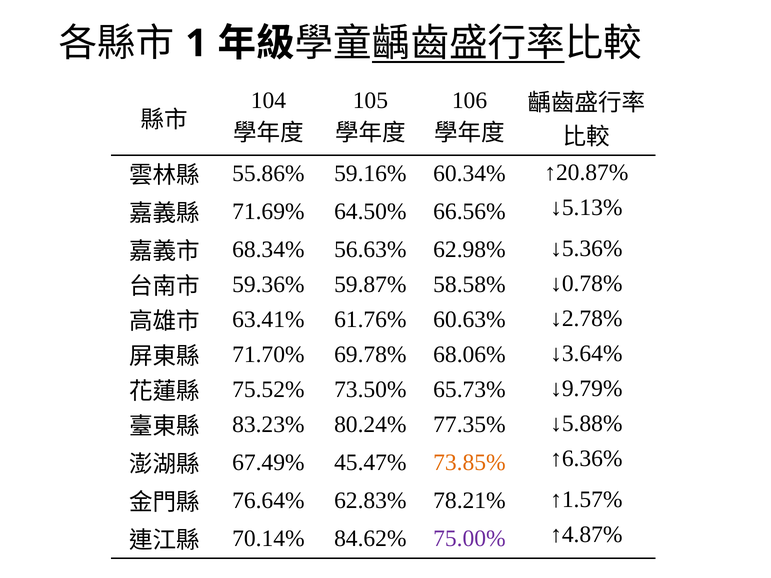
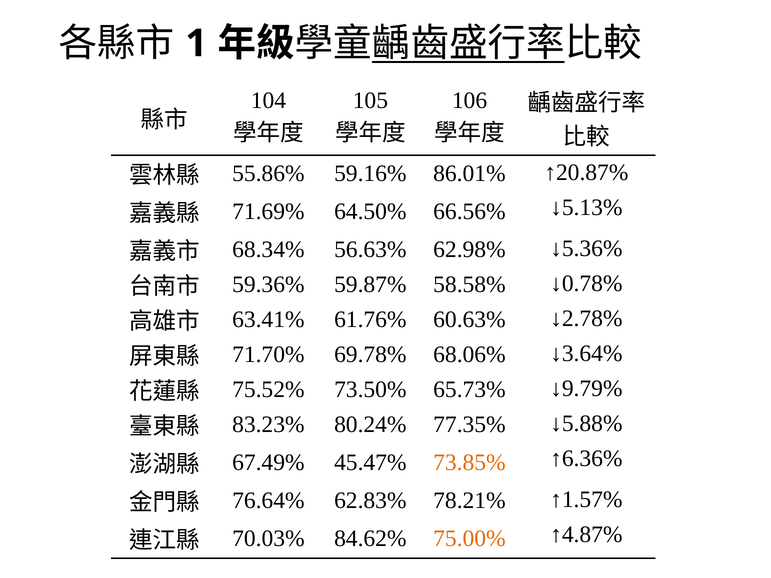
60.34%: 60.34% -> 86.01%
70.14%: 70.14% -> 70.03%
75.00% colour: purple -> orange
